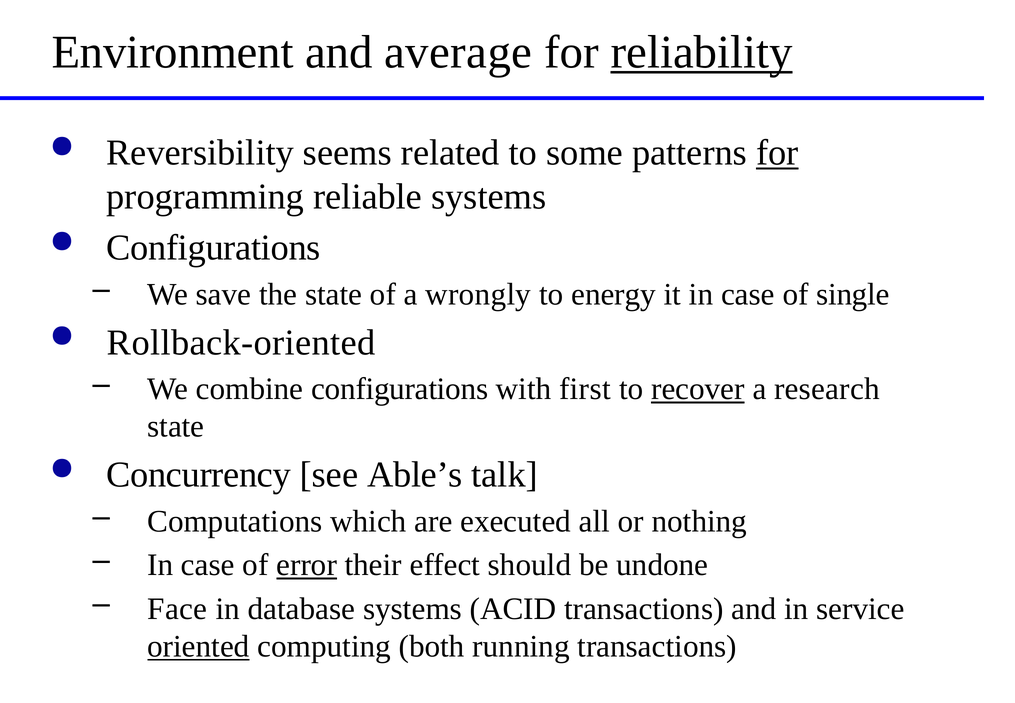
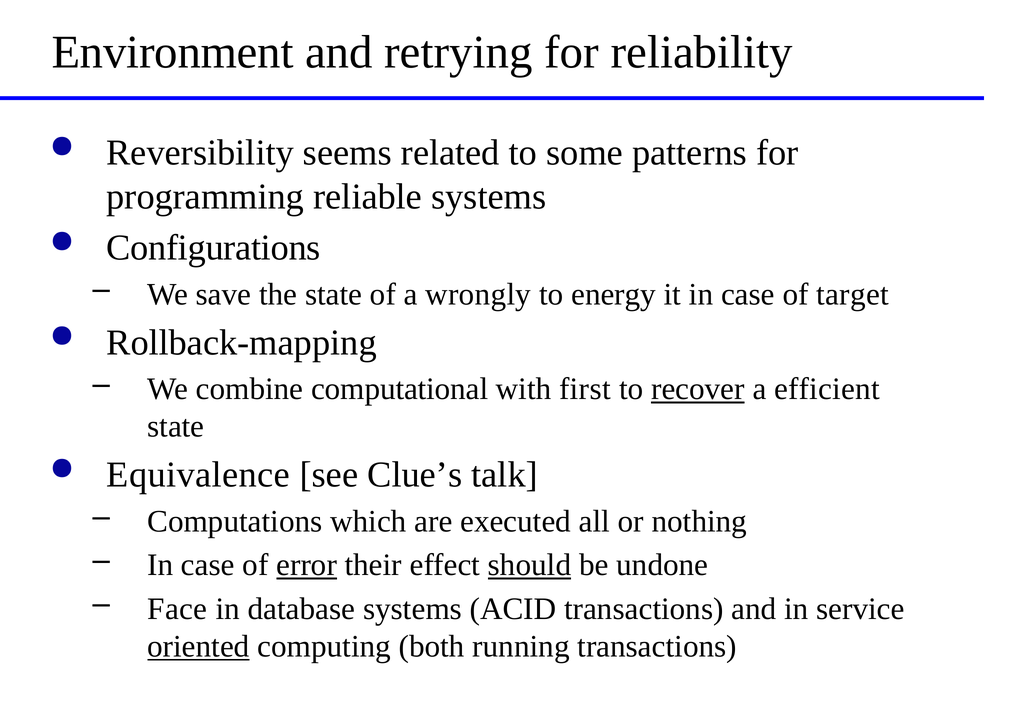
average: average -> retrying
reliability underline: present -> none
for at (777, 153) underline: present -> none
single: single -> target
Rollback-oriented: Rollback-oriented -> Rollback-mapping
combine configurations: configurations -> computational
research: research -> efficient
Concurrency: Concurrency -> Equivalence
Able’s: Able’s -> Clue’s
should underline: none -> present
